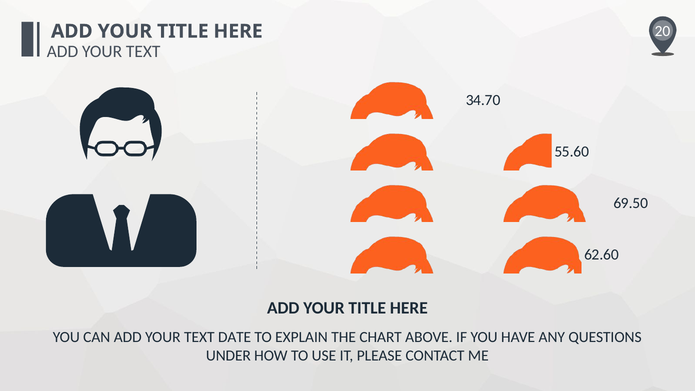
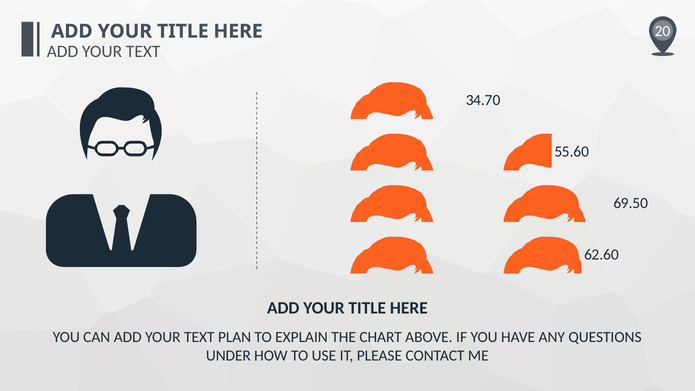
DATE: DATE -> PLAN
